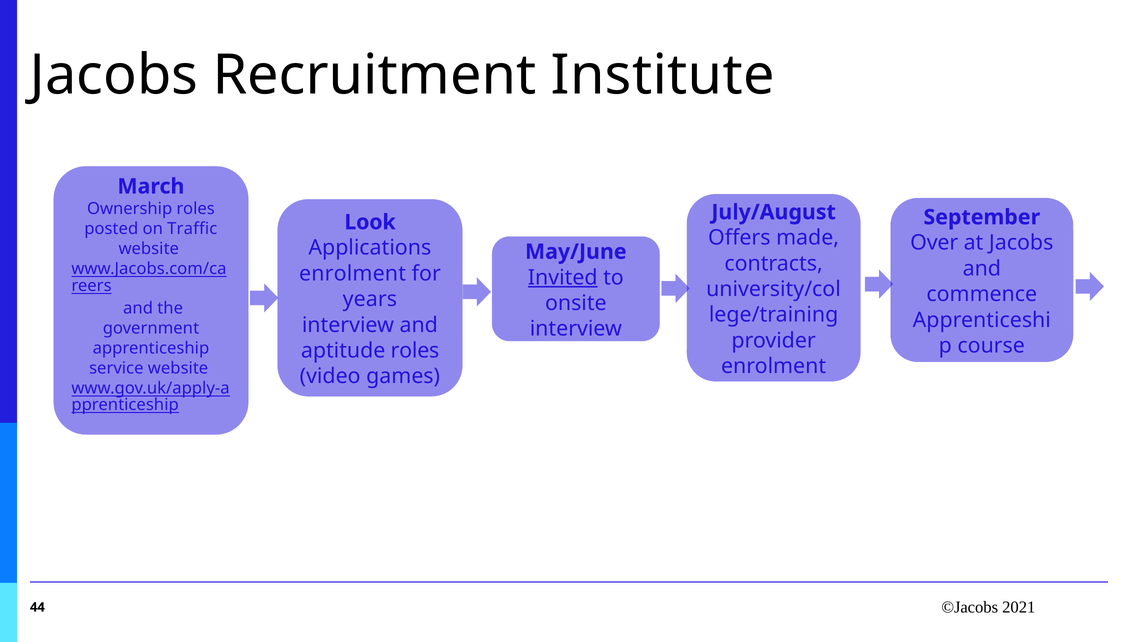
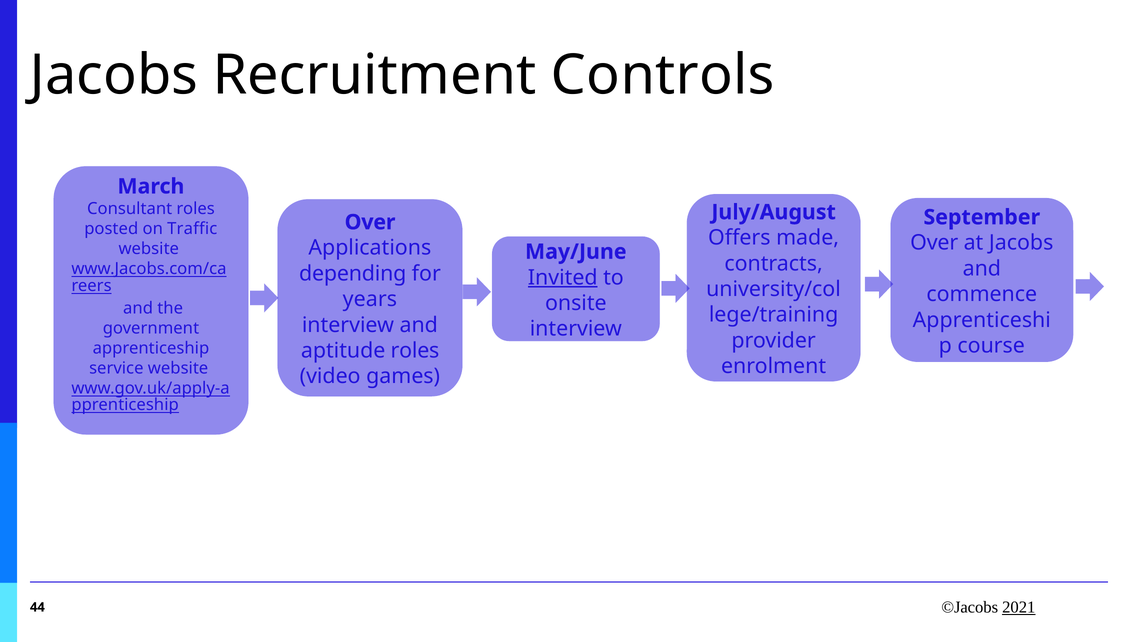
Institute: Institute -> Controls
Ownership: Ownership -> Consultant
Look at (370, 222): Look -> Over
enrolment at (353, 274): enrolment -> depending
2021 underline: none -> present
